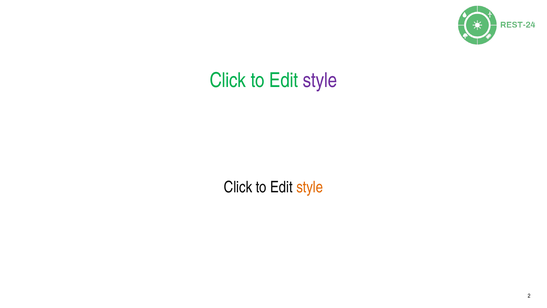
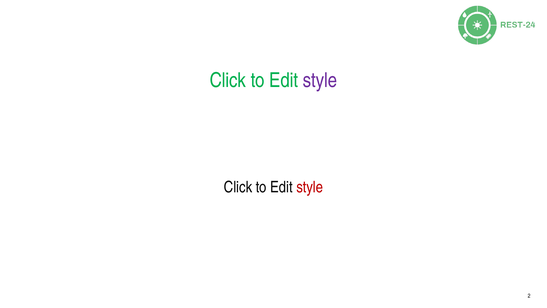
style at (310, 187) colour: orange -> red
